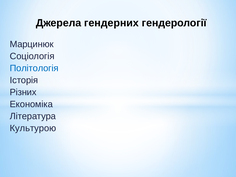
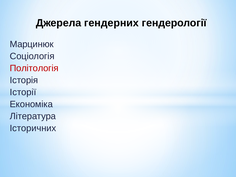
Політологія colour: blue -> red
Різних: Різних -> Історії
Культурою: Культурою -> Історичних
